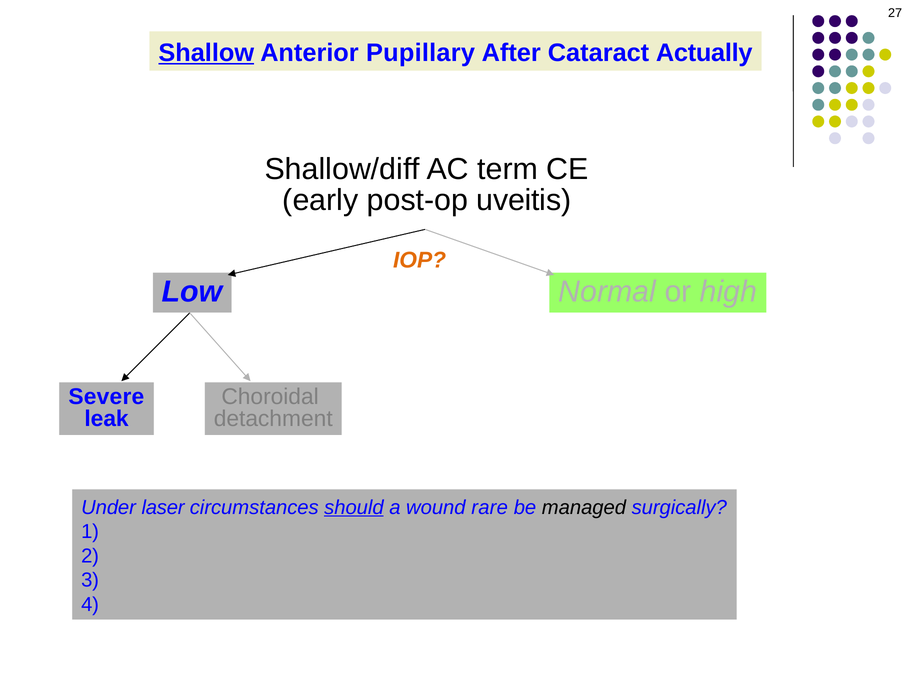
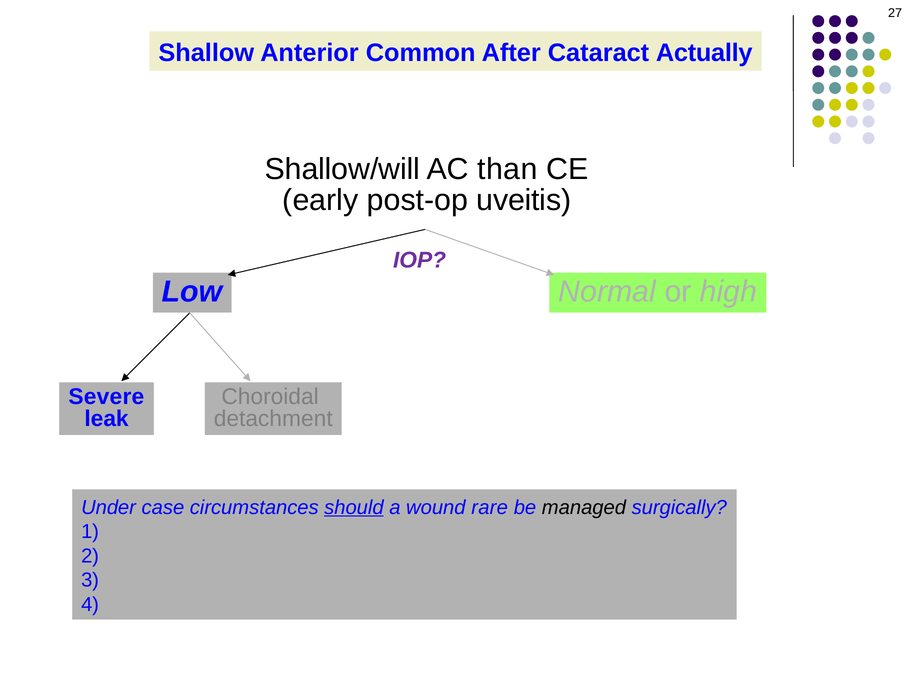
Shallow underline: present -> none
Pupillary: Pupillary -> Common
Shallow/diff: Shallow/diff -> Shallow/will
term: term -> than
IOP colour: orange -> purple
laser: laser -> case
